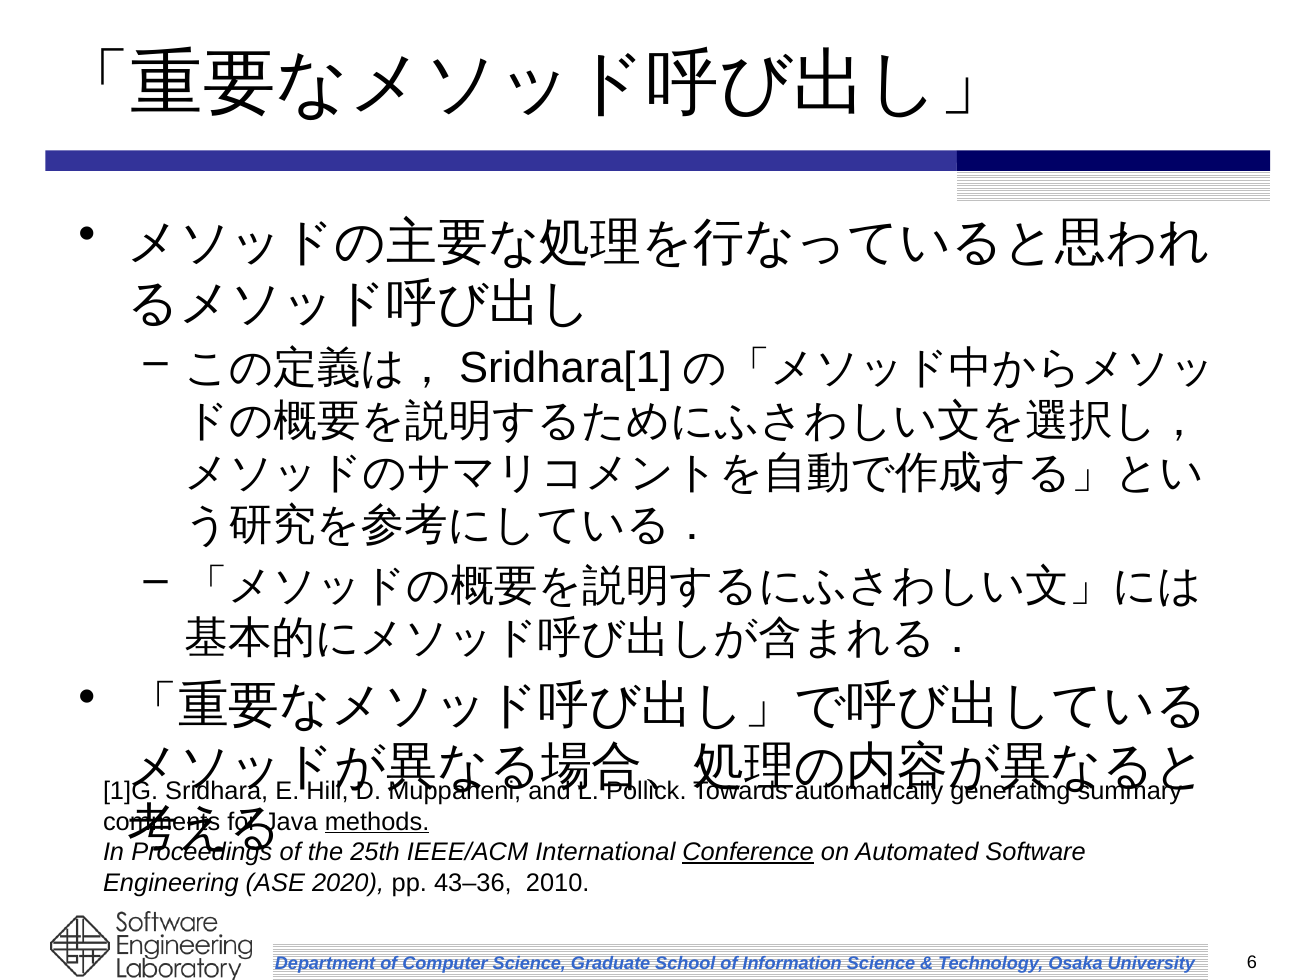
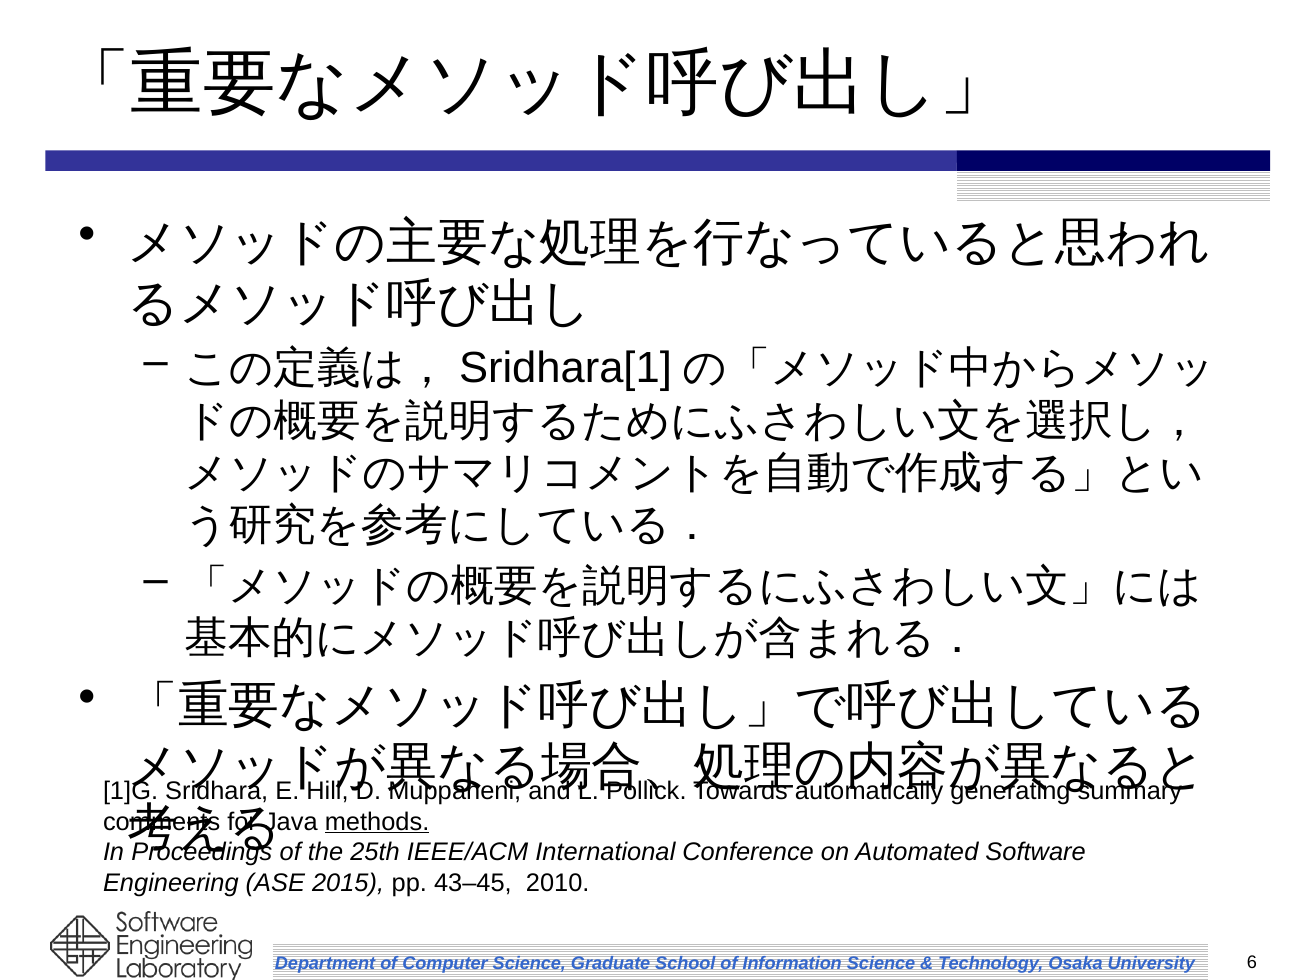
Conference underline: present -> none
2020: 2020 -> 2015
43–36: 43–36 -> 43–45
